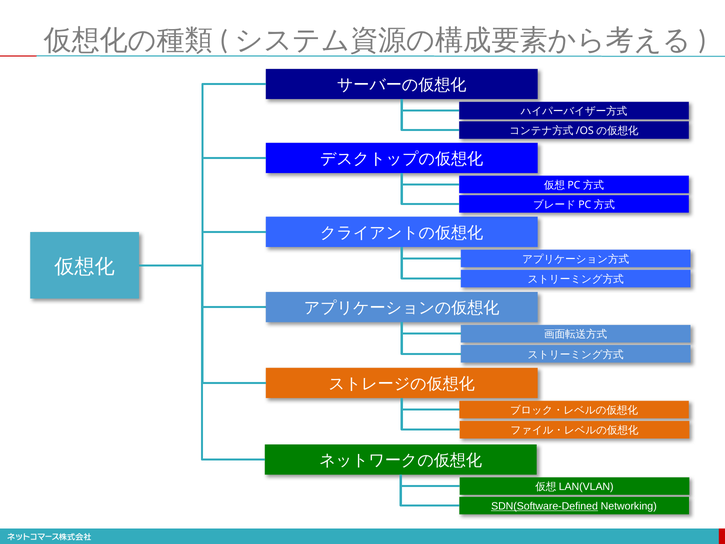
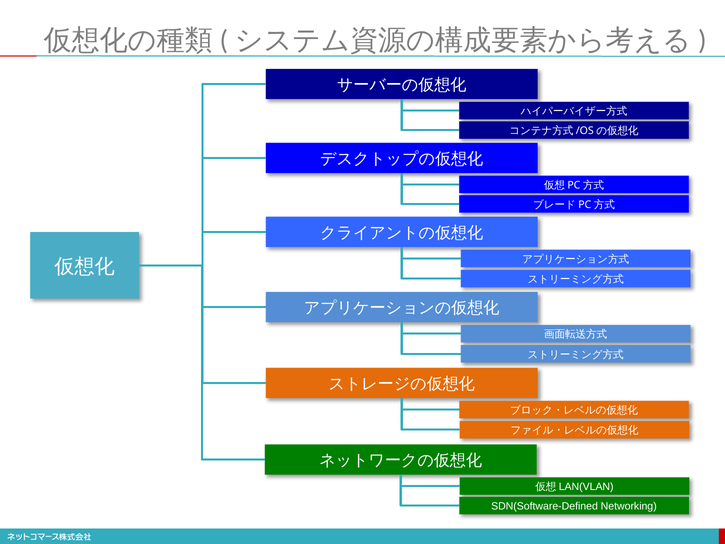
SDN(Software-Defined underline: present -> none
